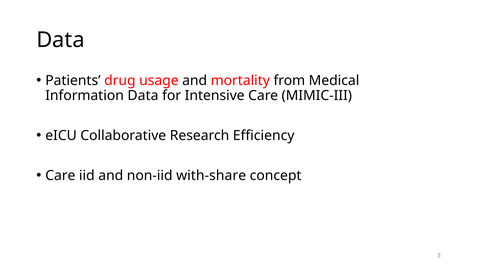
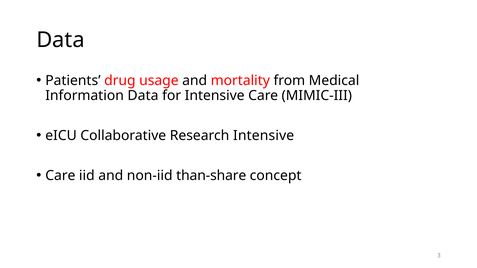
Research Efficiency: Efficiency -> Intensive
with-share: with-share -> than-share
